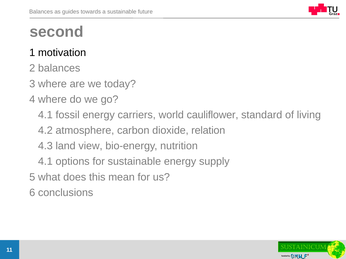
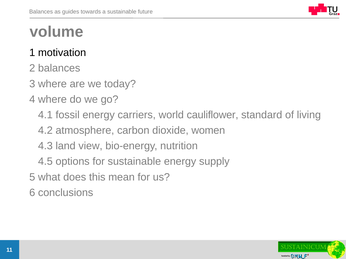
second: second -> volume
relation: relation -> women
4.1 at (45, 162): 4.1 -> 4.5
